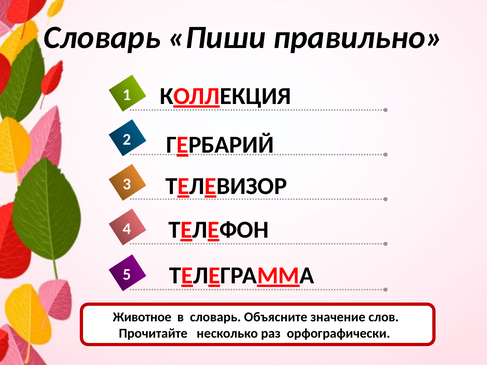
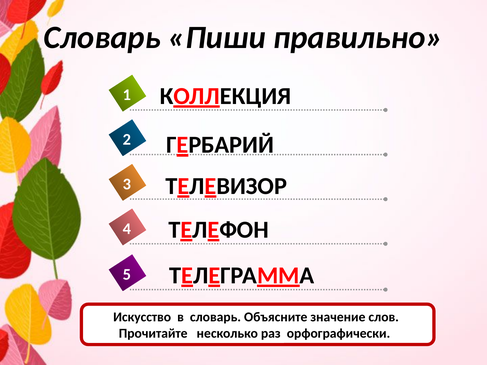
Животное: Животное -> Искусство
